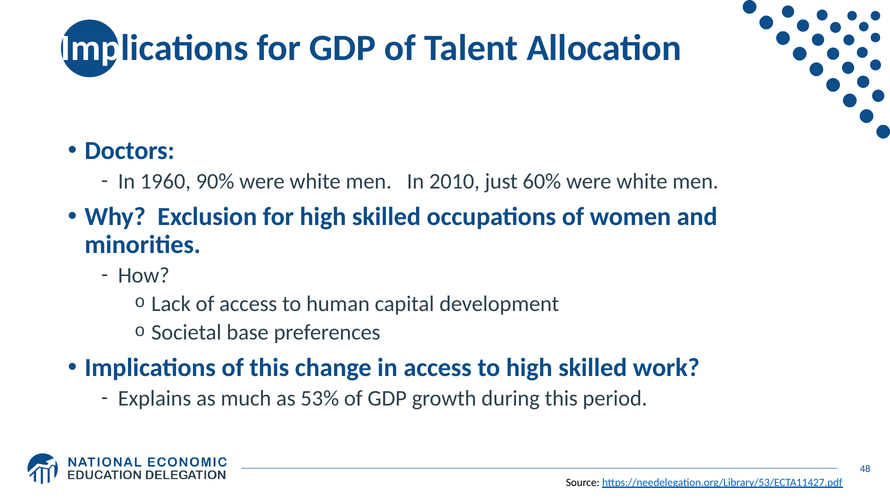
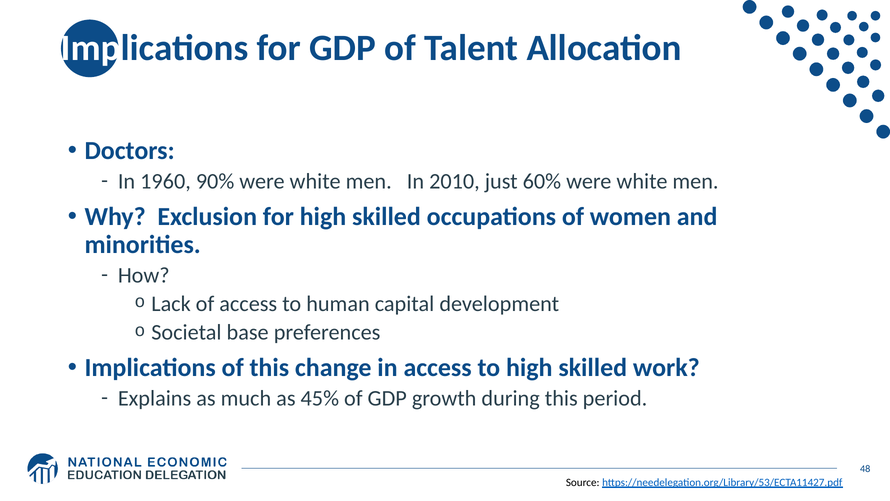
53%: 53% -> 45%
